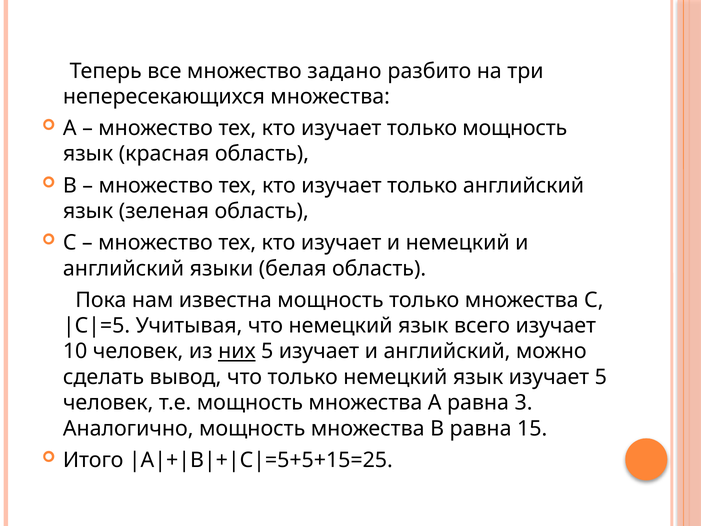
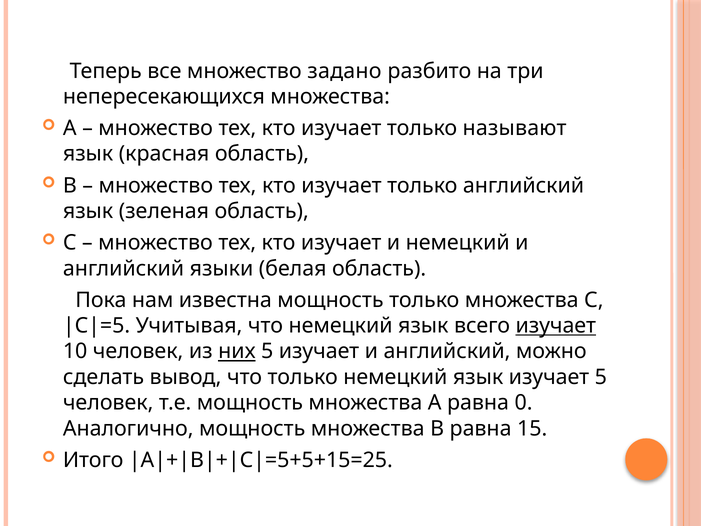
только мощность: мощность -> называют
изучает at (556, 326) underline: none -> present
3: 3 -> 0
